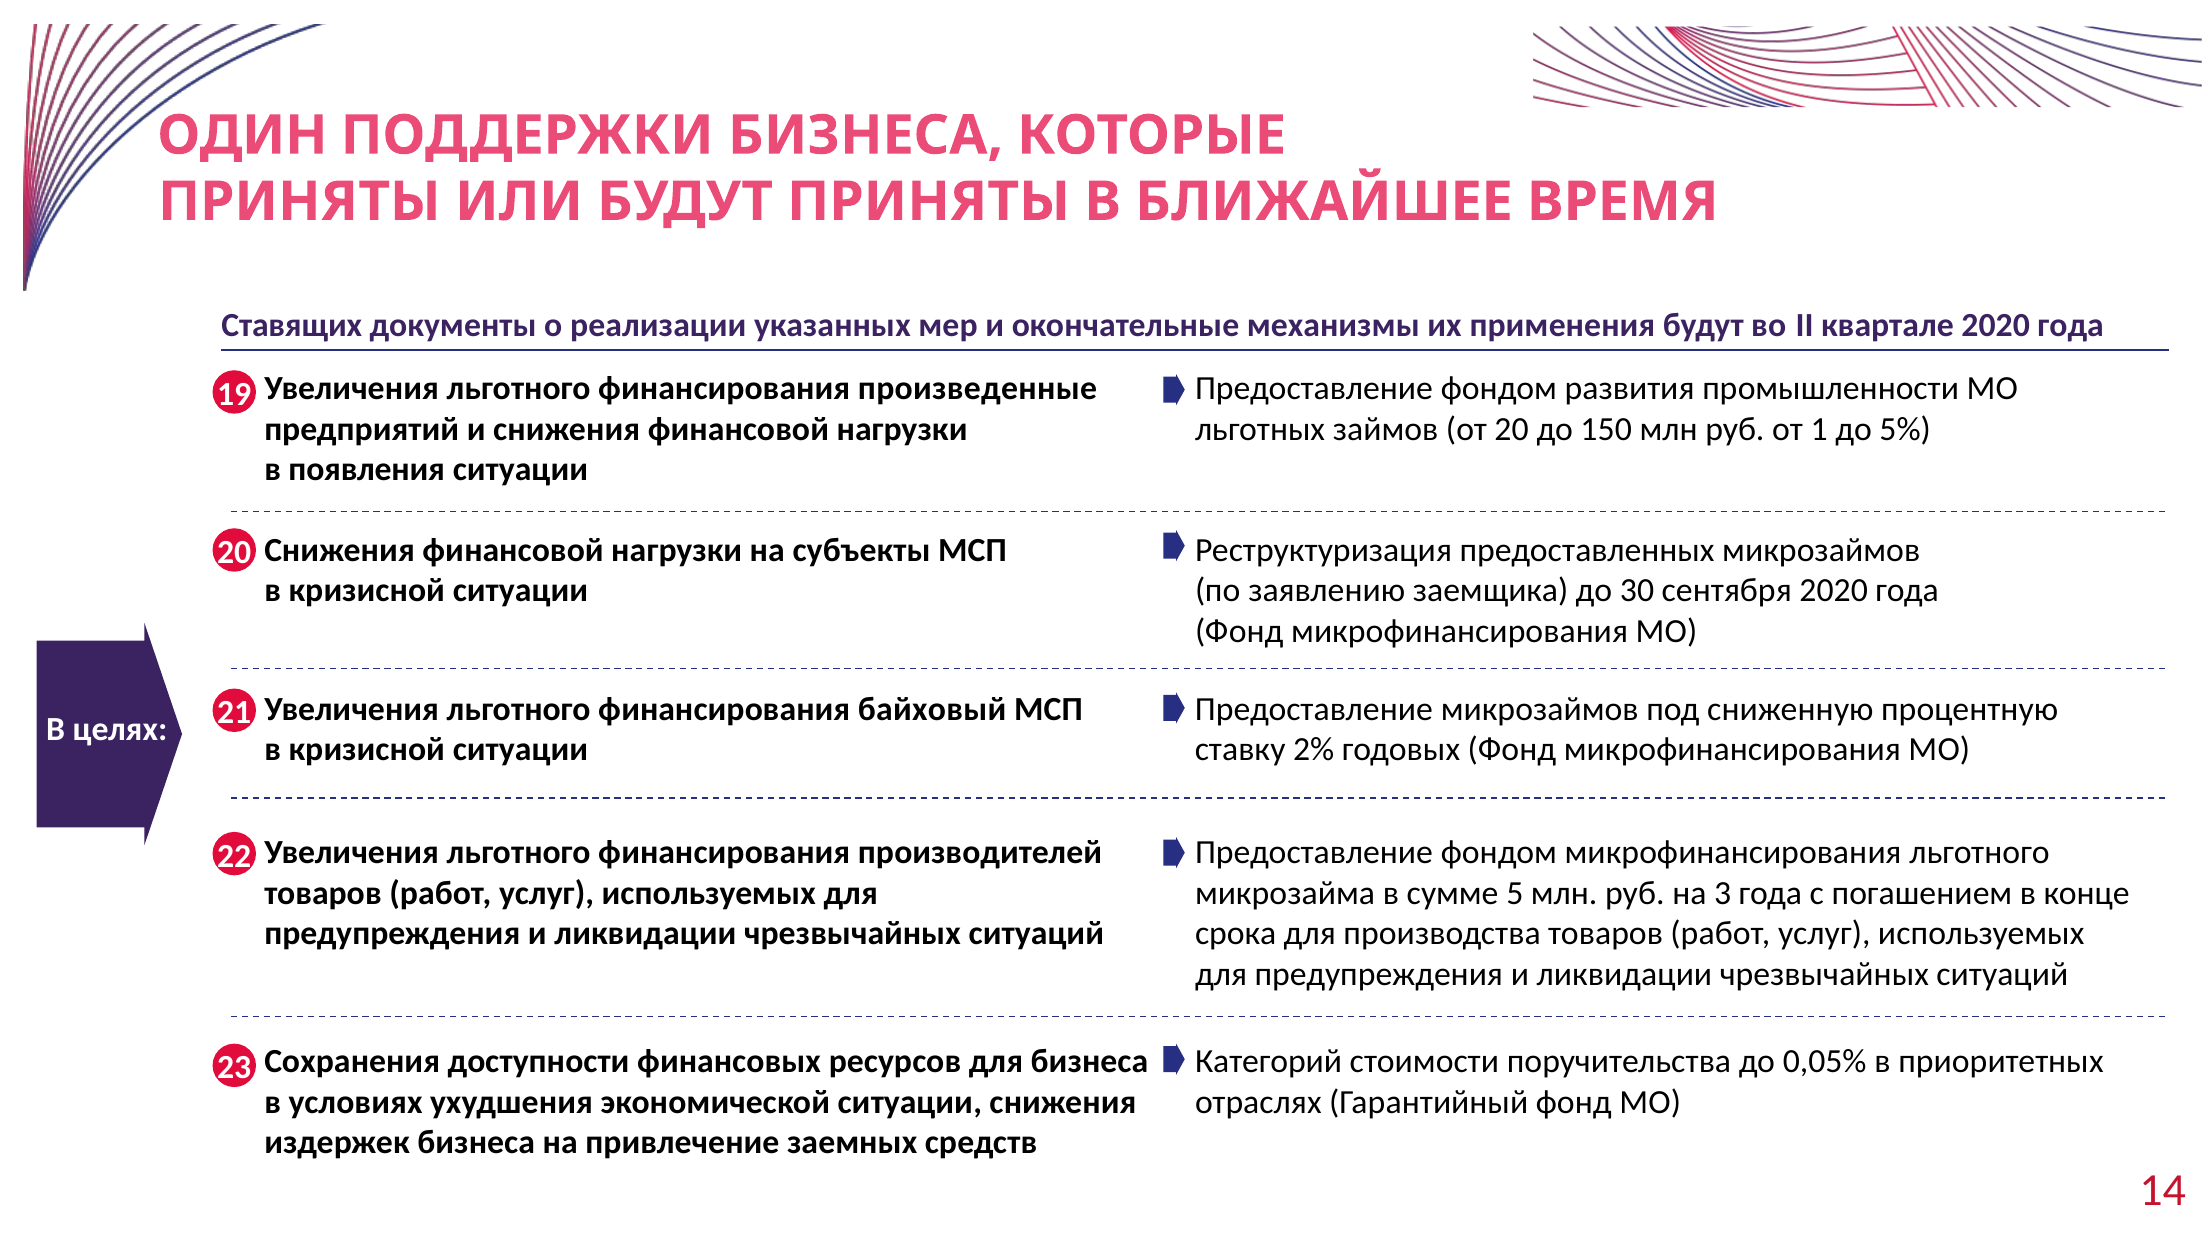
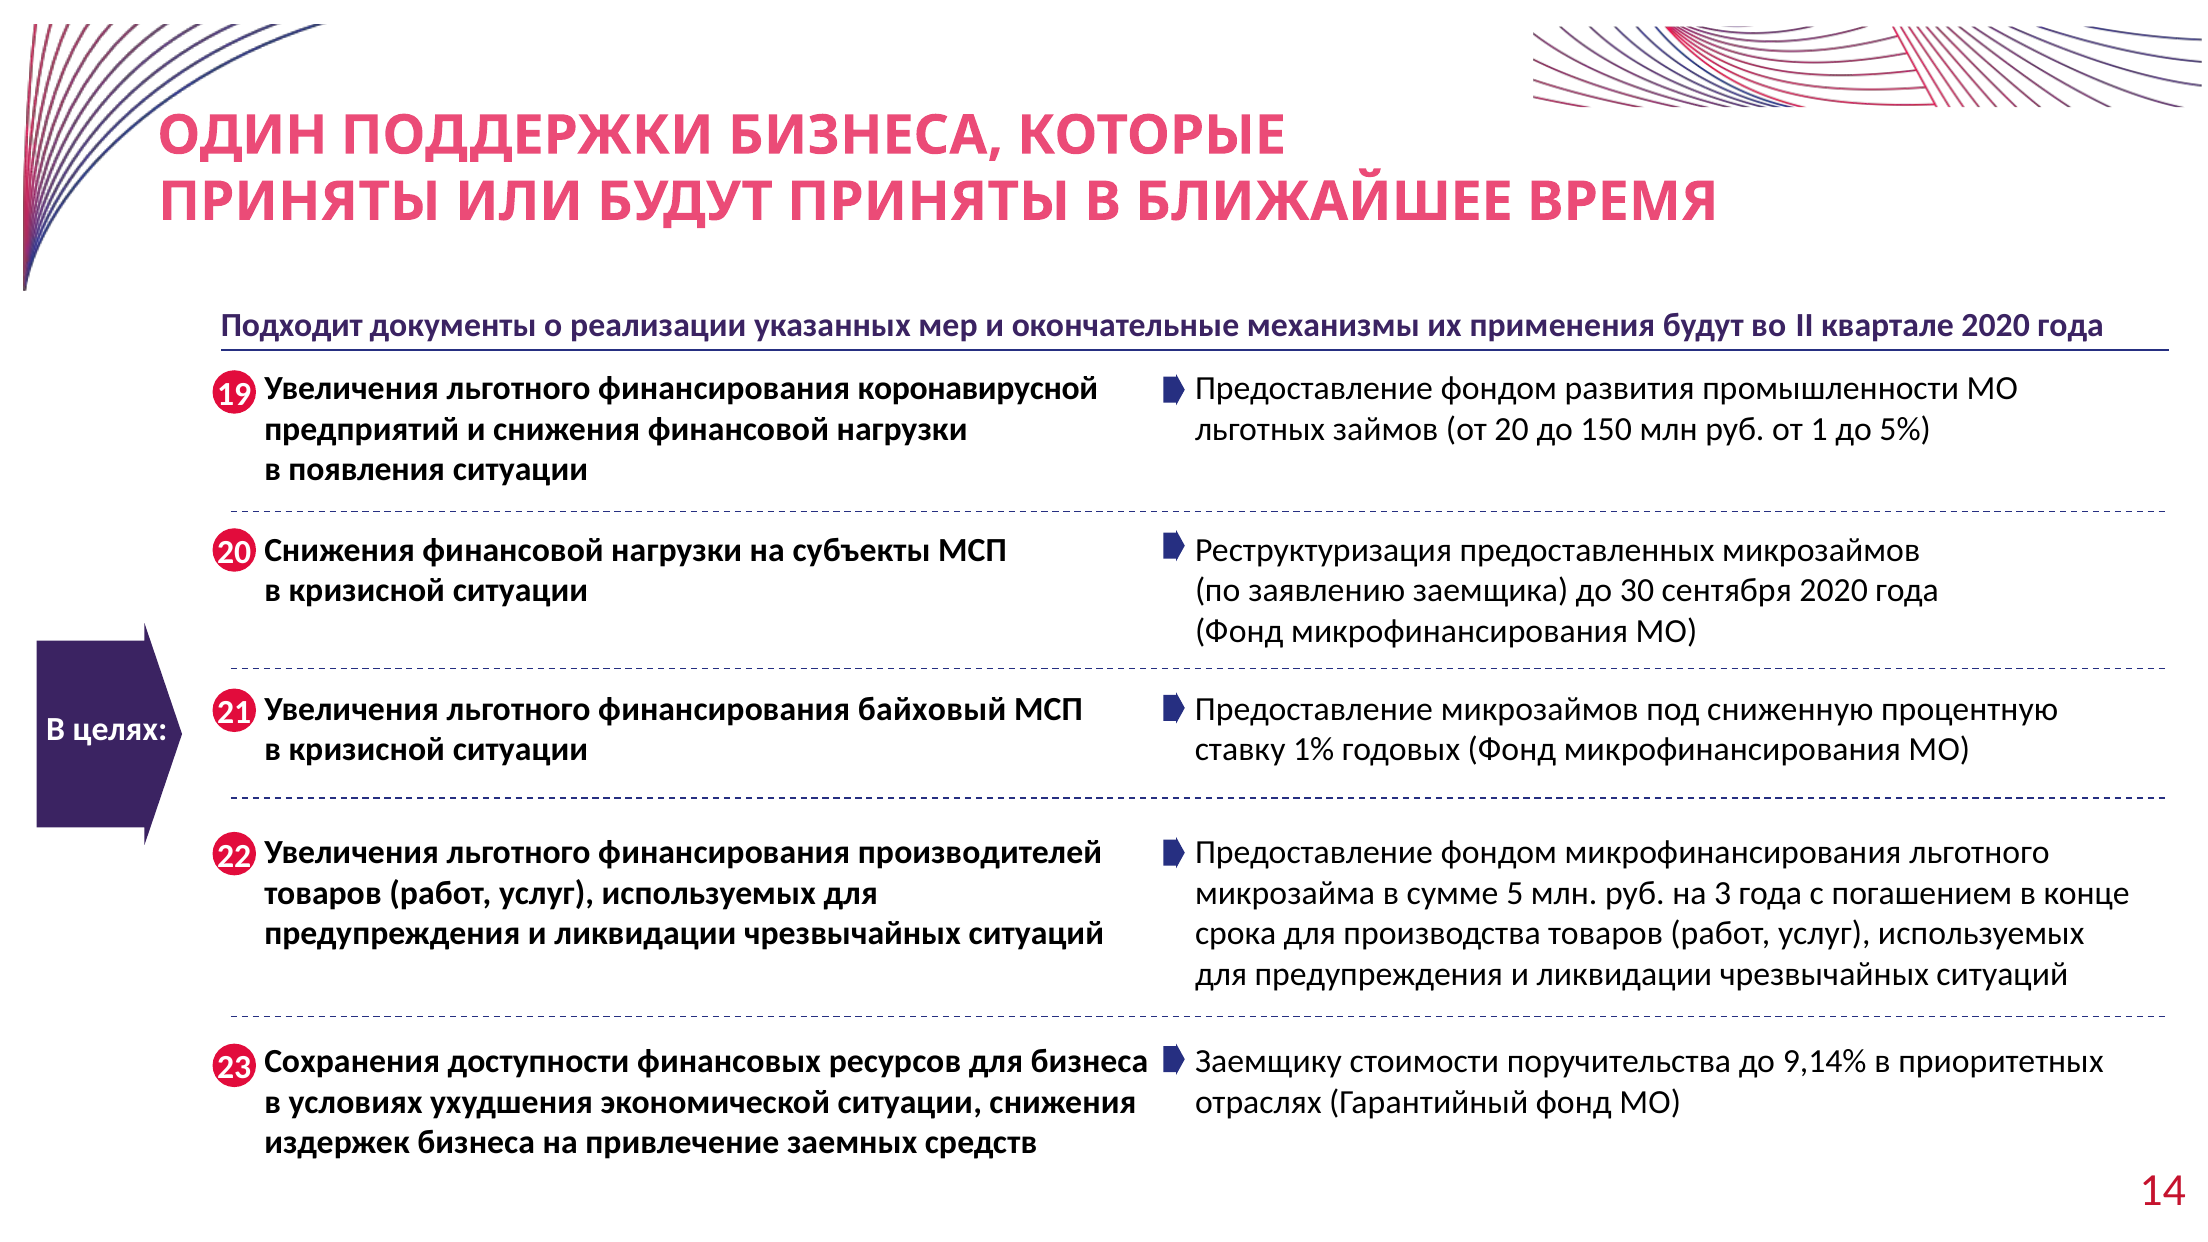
Ставящих: Ставящих -> Подходит
произведенные: произведенные -> коронавирусной
2%: 2% -> 1%
Категорий: Категорий -> Заемщику
0,05%: 0,05% -> 9,14%
